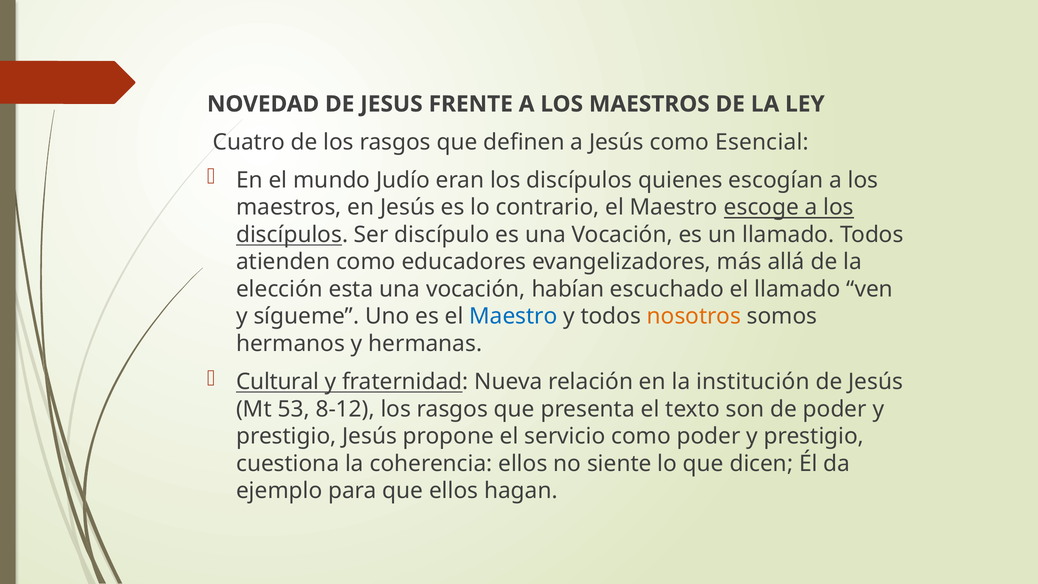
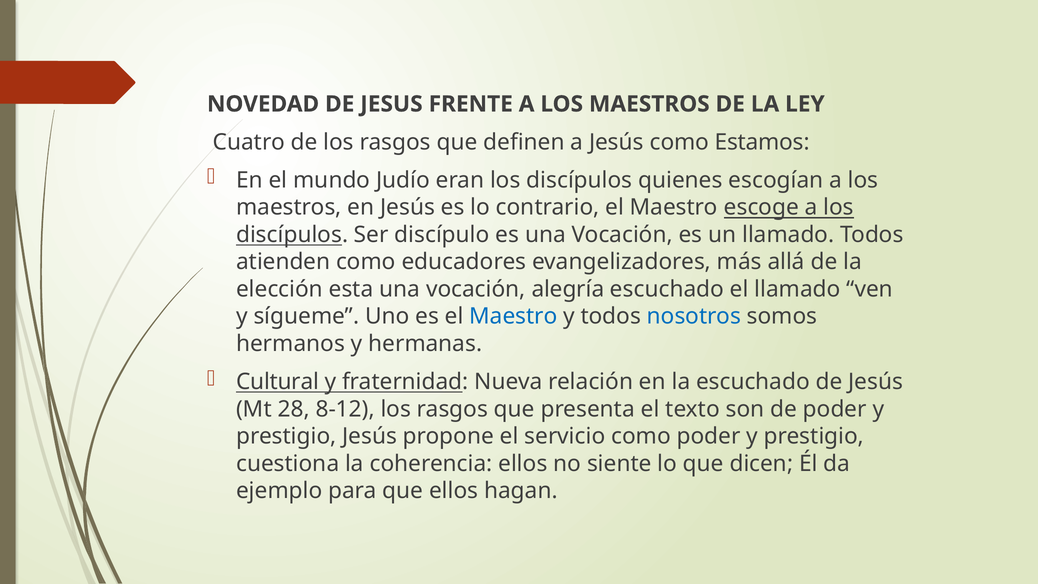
Esencial: Esencial -> Estamos
habían: habían -> alegría
nosotros colour: orange -> blue
la institución: institución -> escuchado
53: 53 -> 28
